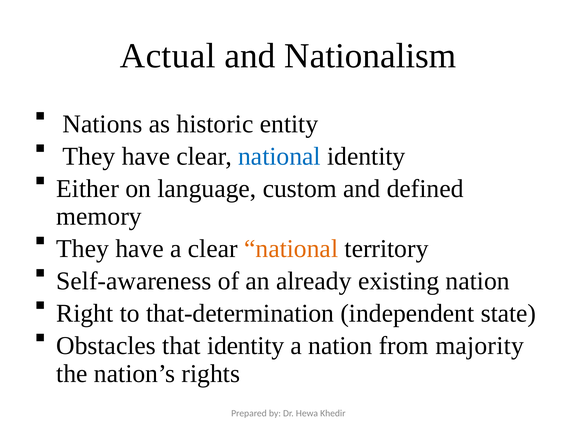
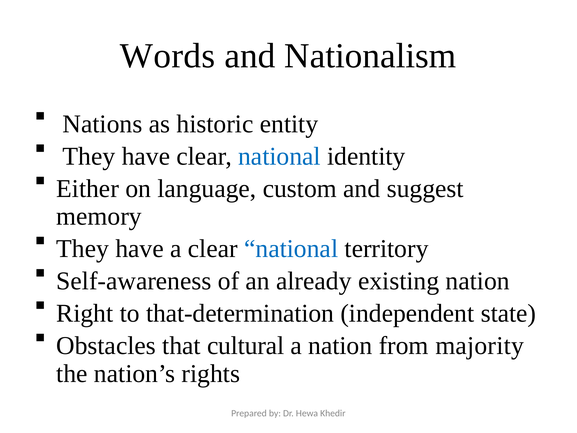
Actual: Actual -> Words
defined: defined -> suggest
national at (291, 249) colour: orange -> blue
that identity: identity -> cultural
